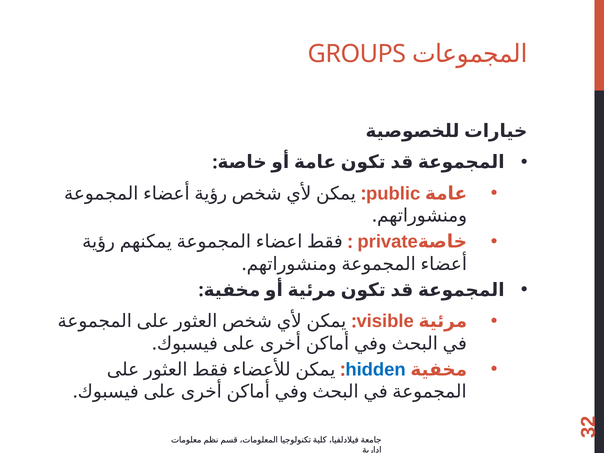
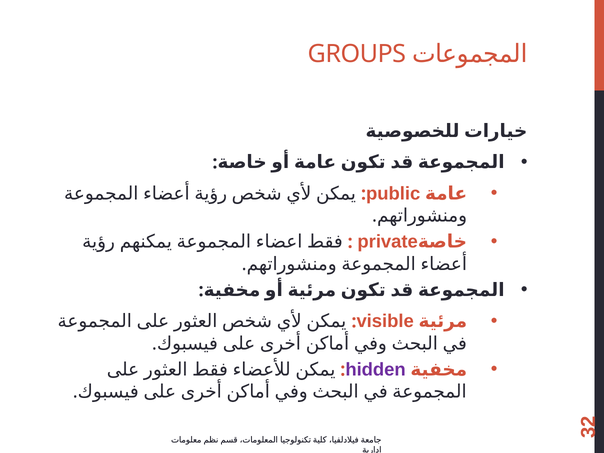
hidden colour: blue -> purple
